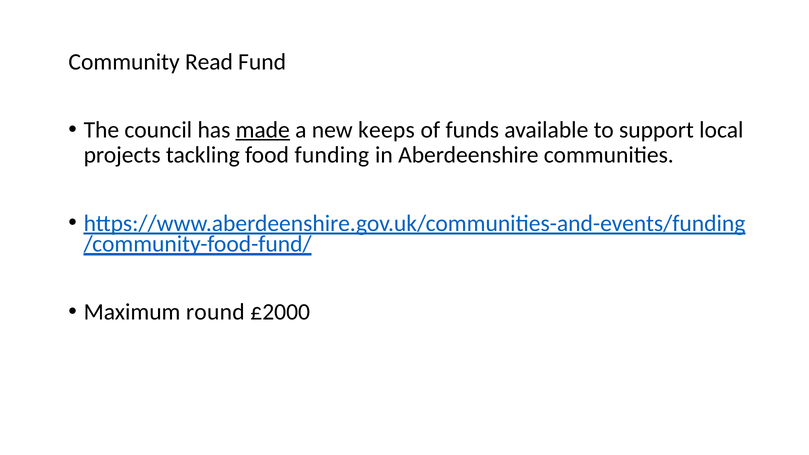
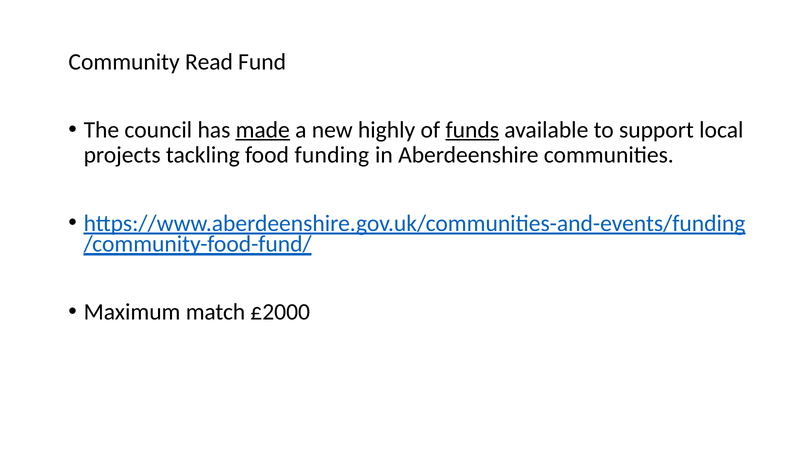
keeps: keeps -> highly
funds underline: none -> present
round: round -> match
